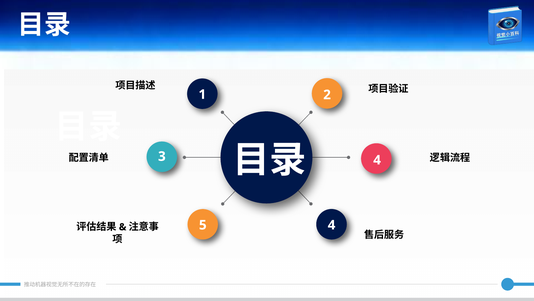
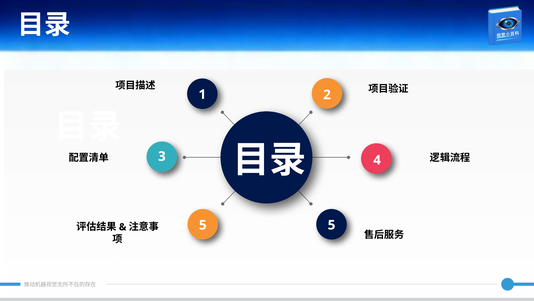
5 4: 4 -> 5
